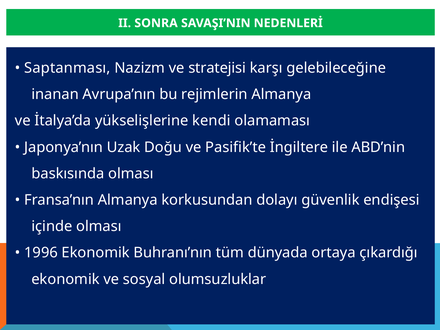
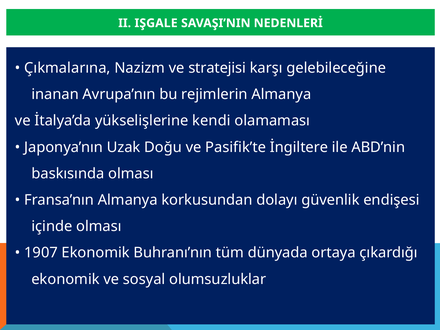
SONRA: SONRA -> IŞGALE
Saptanması: Saptanması -> Çıkmalarına
1996: 1996 -> 1907
